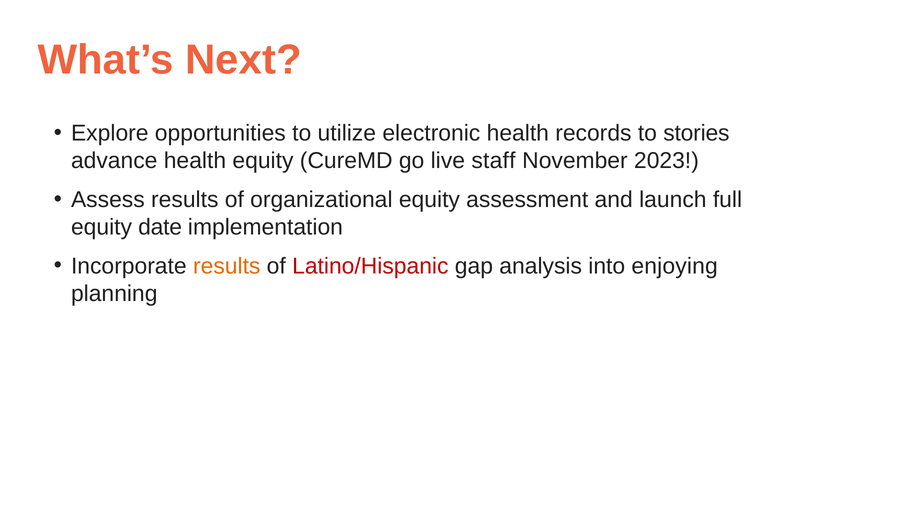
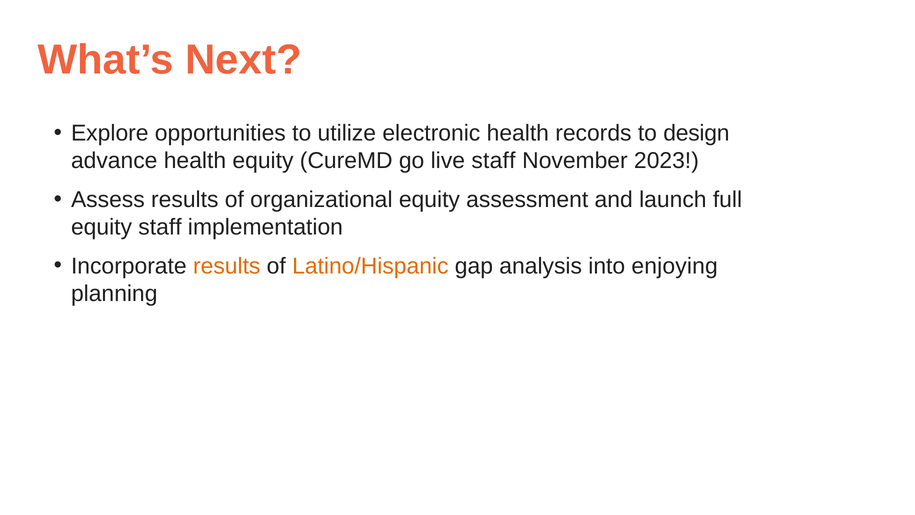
stories: stories -> design
equity date: date -> staff
Latino/Hispanic colour: red -> orange
